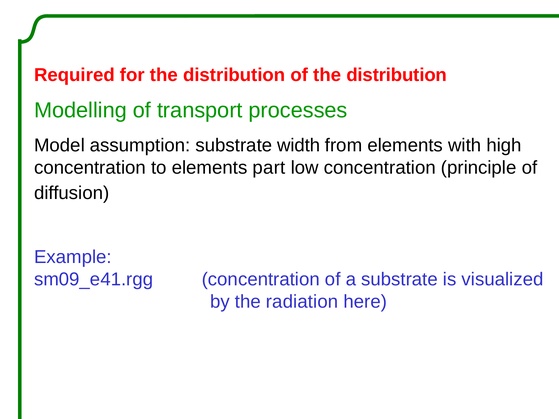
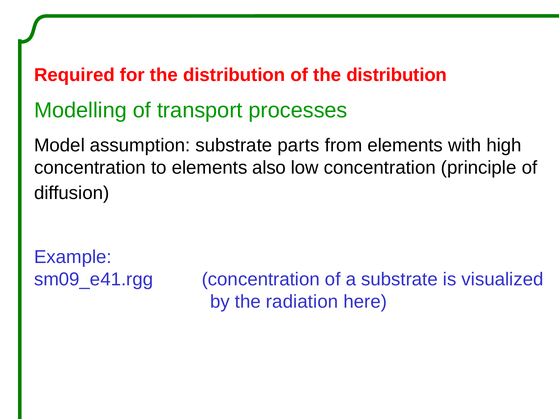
width: width -> parts
part: part -> also
